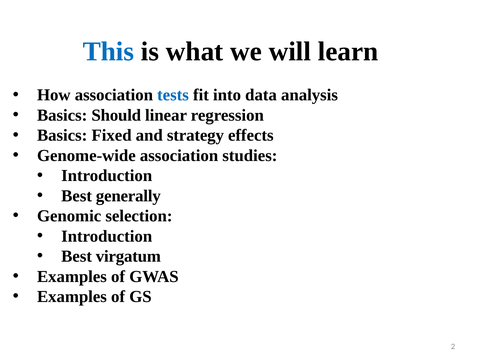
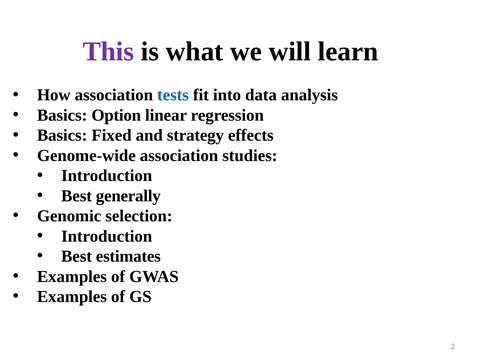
This colour: blue -> purple
Should: Should -> Option
virgatum: virgatum -> estimates
